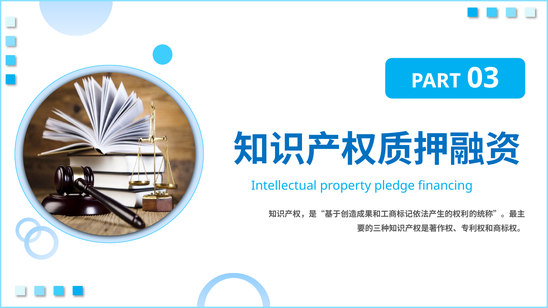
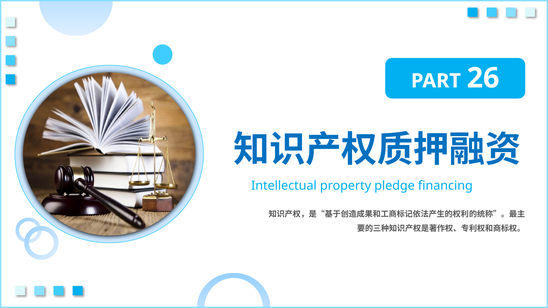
03: 03 -> 26
